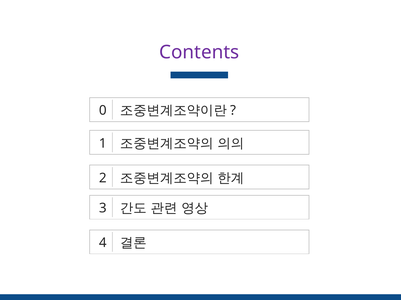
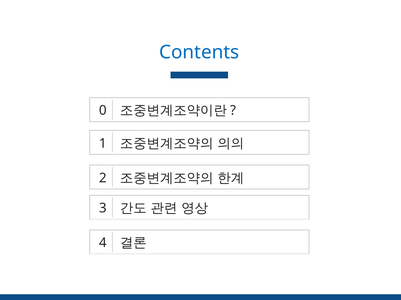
Contents colour: purple -> blue
